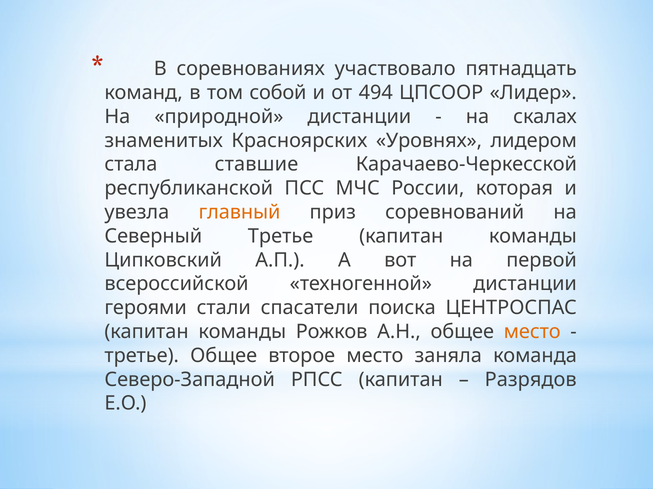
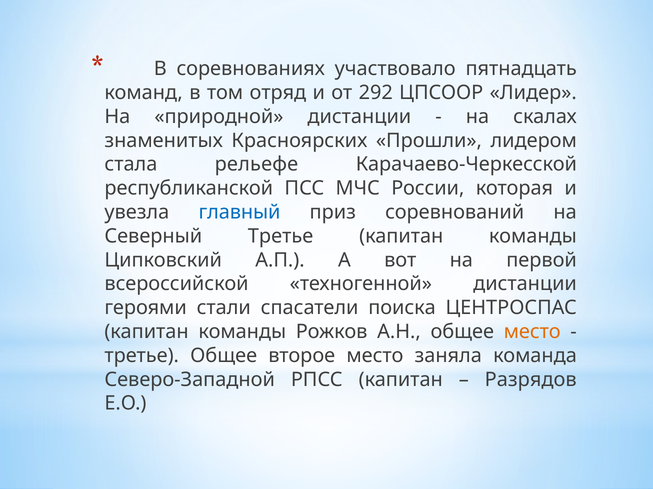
собой: собой -> отряд
494: 494 -> 292
Уровнях: Уровнях -> Прошли
ставшие: ставшие -> рельефе
главный colour: orange -> blue
